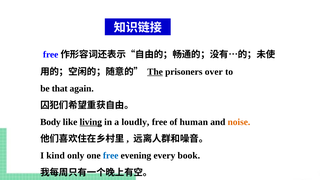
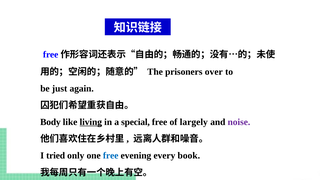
The underline: present -> none
that: that -> just
loudly: loudly -> special
human: human -> largely
noise colour: orange -> purple
kind: kind -> tried
